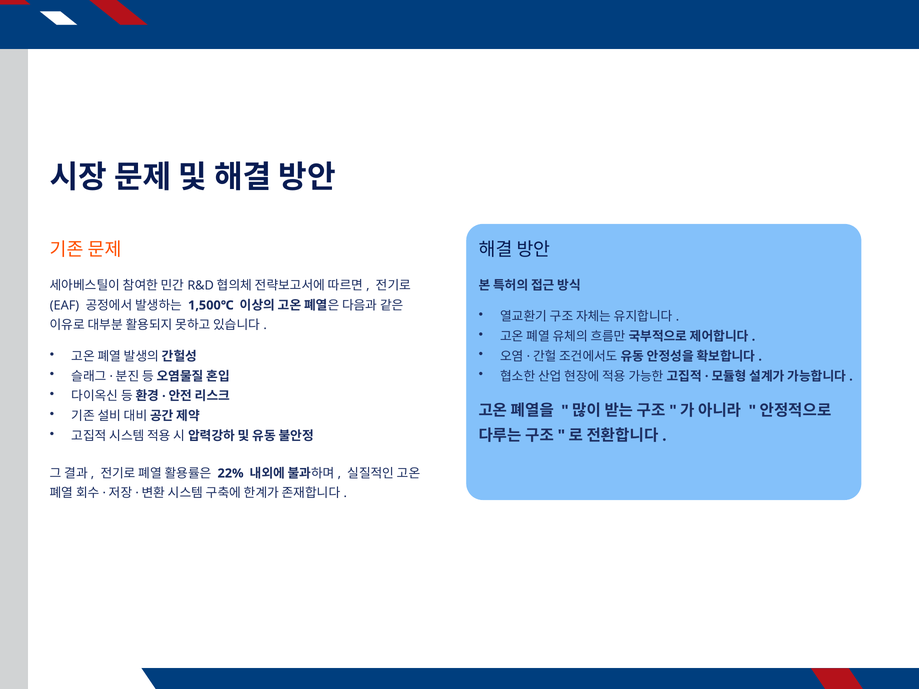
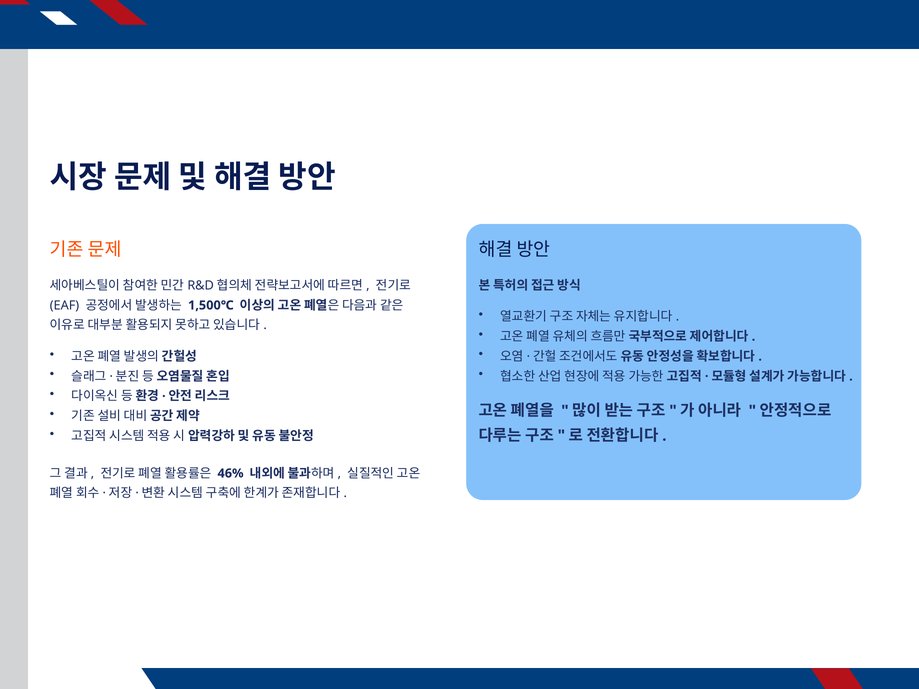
22%: 22% -> 46%
